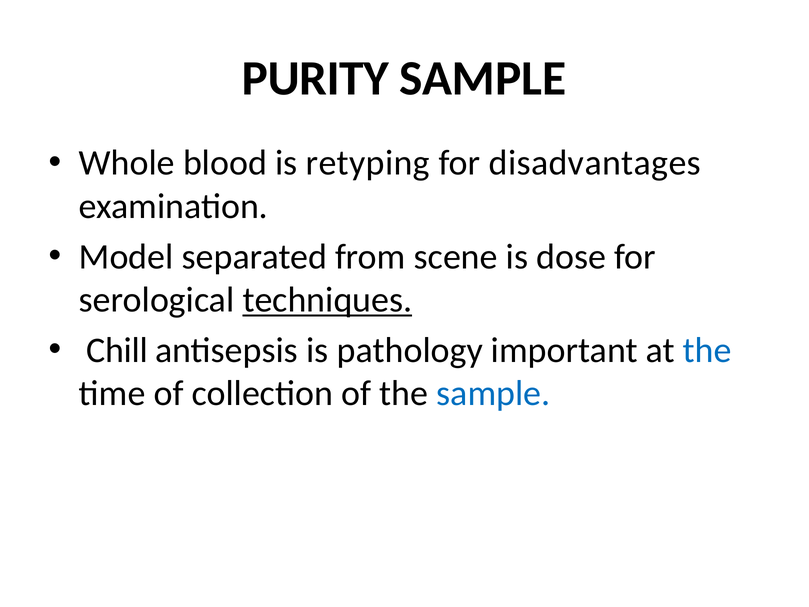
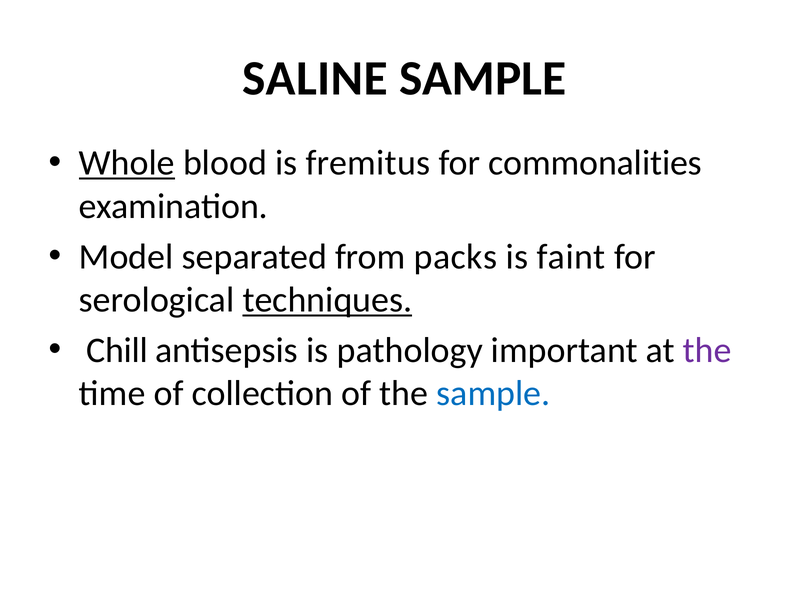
PURITY: PURITY -> SALINE
Whole underline: none -> present
retyping: retyping -> fremitus
disadvantages: disadvantages -> commonalities
scene: scene -> packs
dose: dose -> faint
the at (707, 350) colour: blue -> purple
